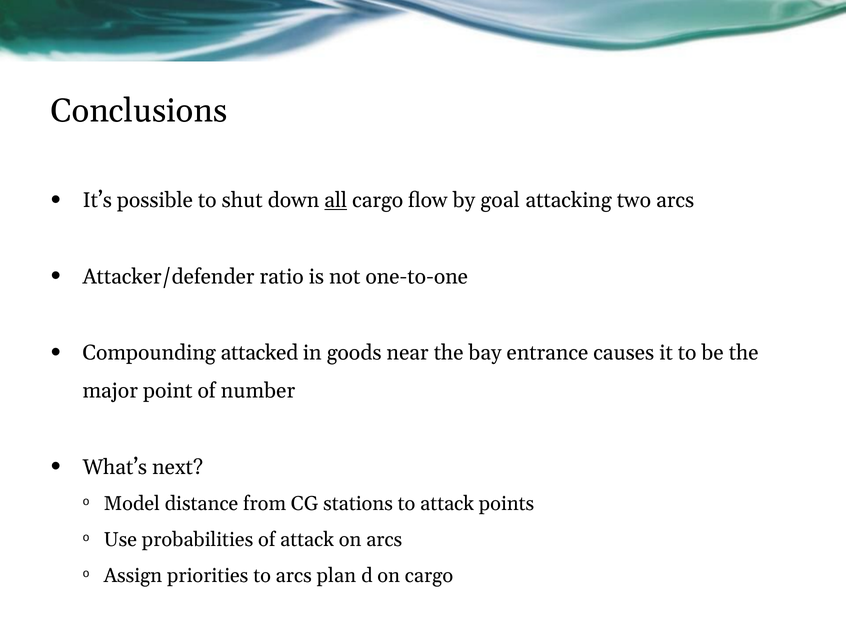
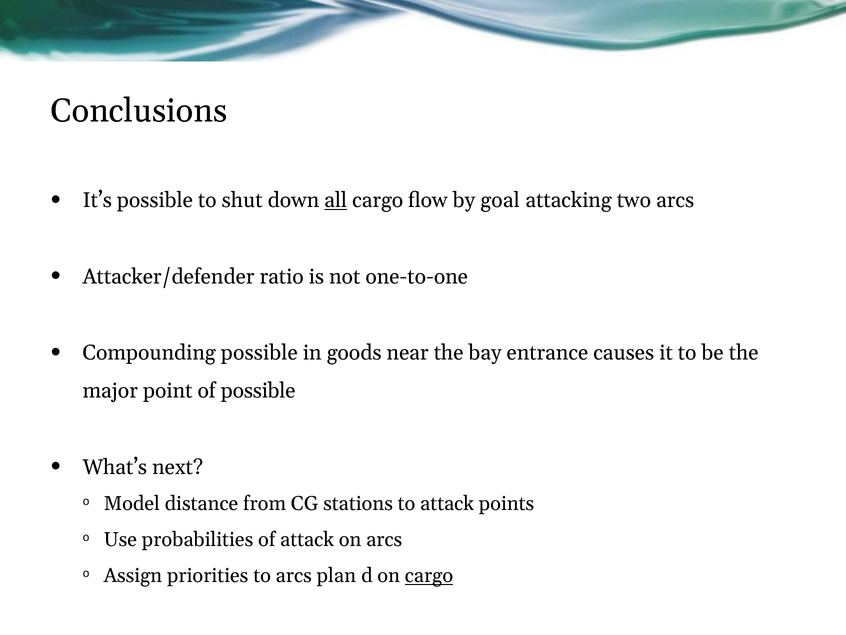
Compounding attacked: attacked -> possible
of number: number -> possible
cargo at (429, 575) underline: none -> present
